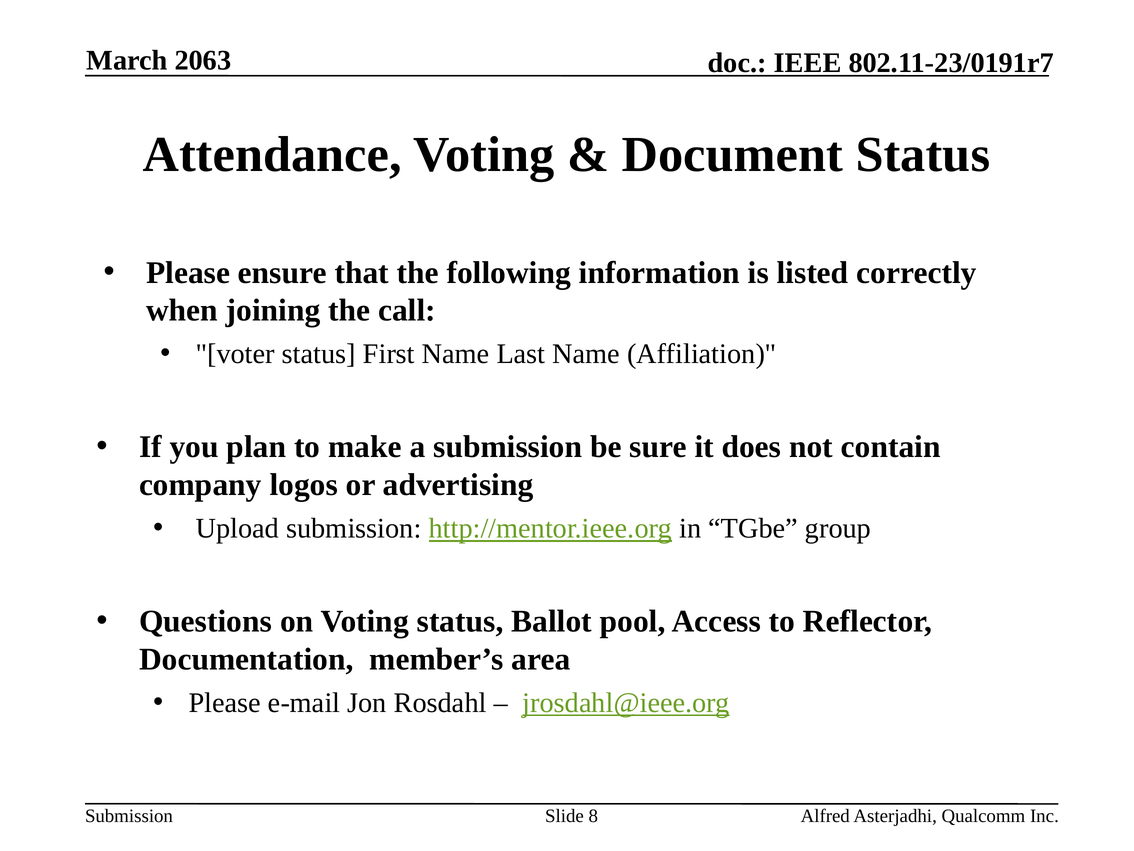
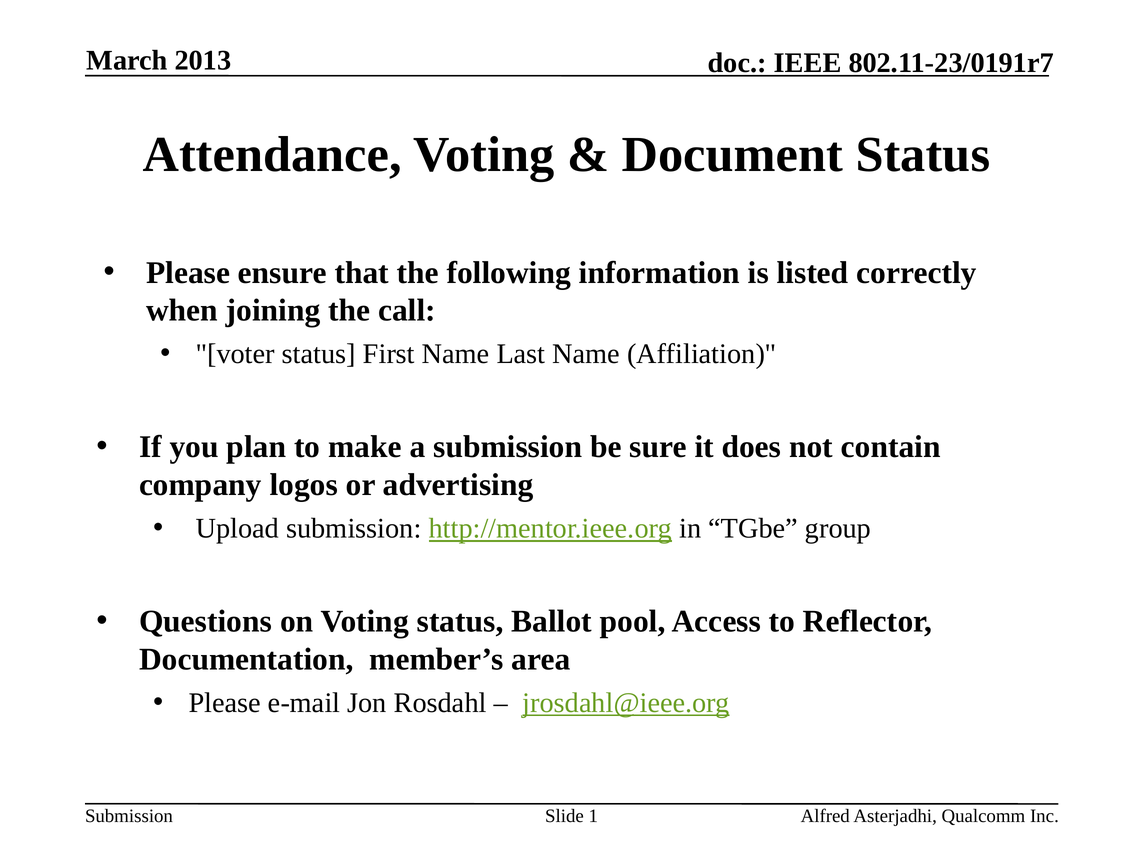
2063: 2063 -> 2013
8: 8 -> 1
